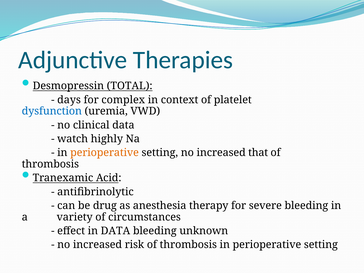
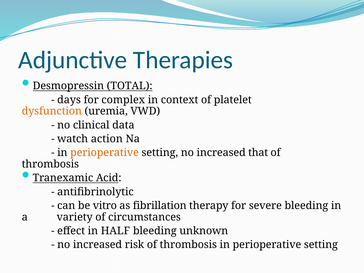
dysfunction colour: blue -> orange
highly: highly -> action
drug: drug -> vitro
anesthesia: anesthesia -> fibrillation
in DATA: DATA -> HALF
